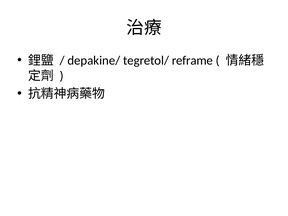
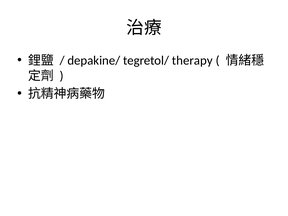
reframe: reframe -> therapy
